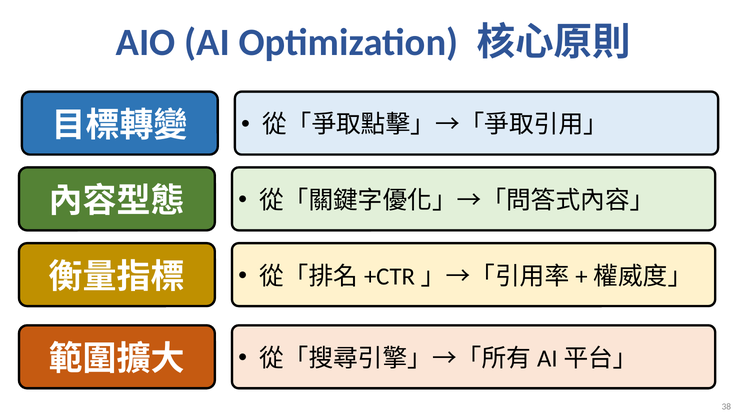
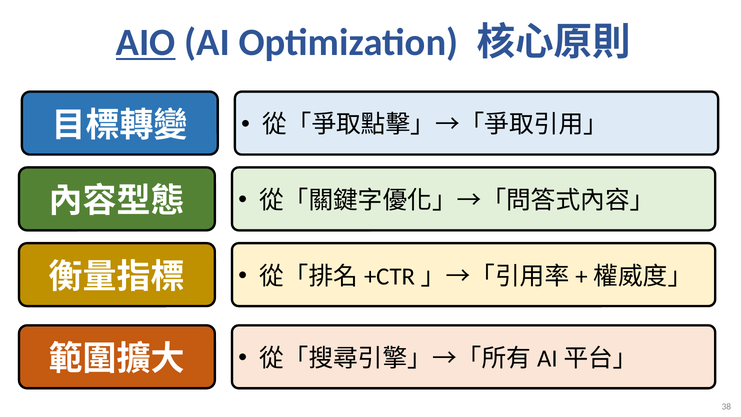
AIO underline: none -> present
